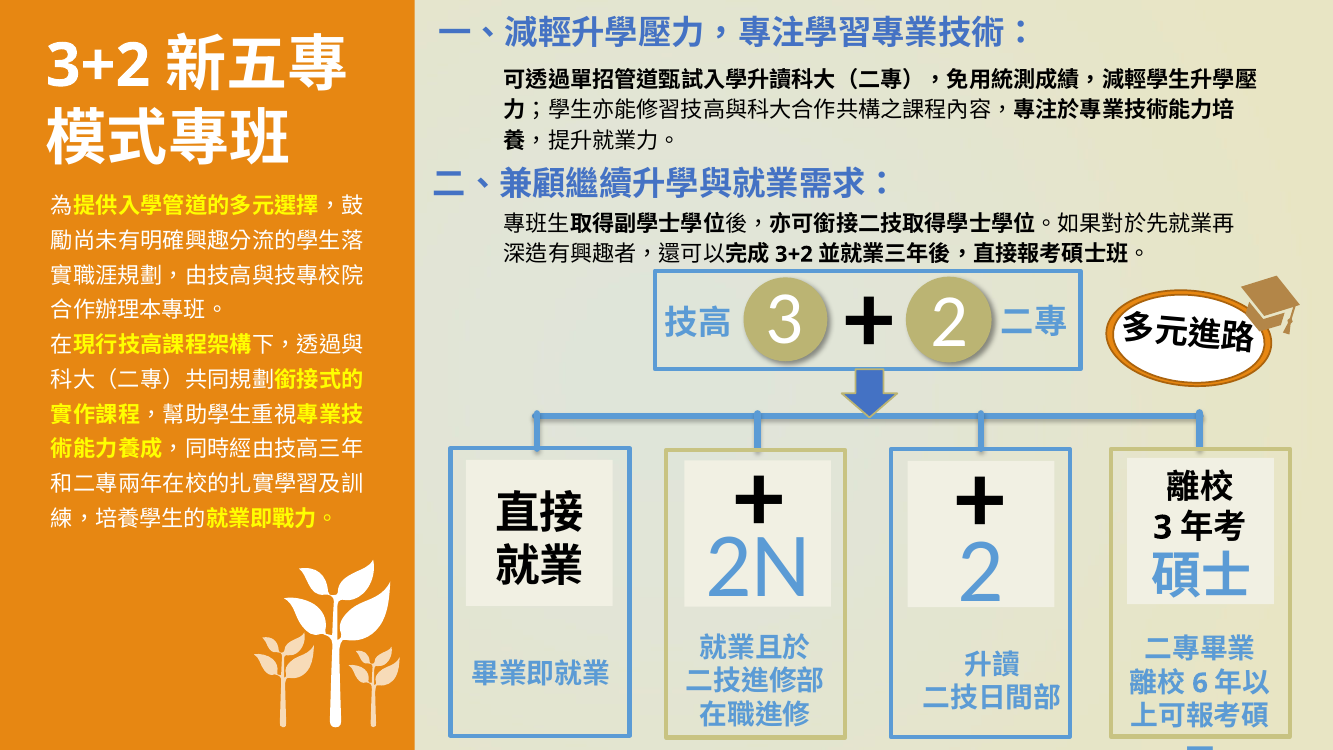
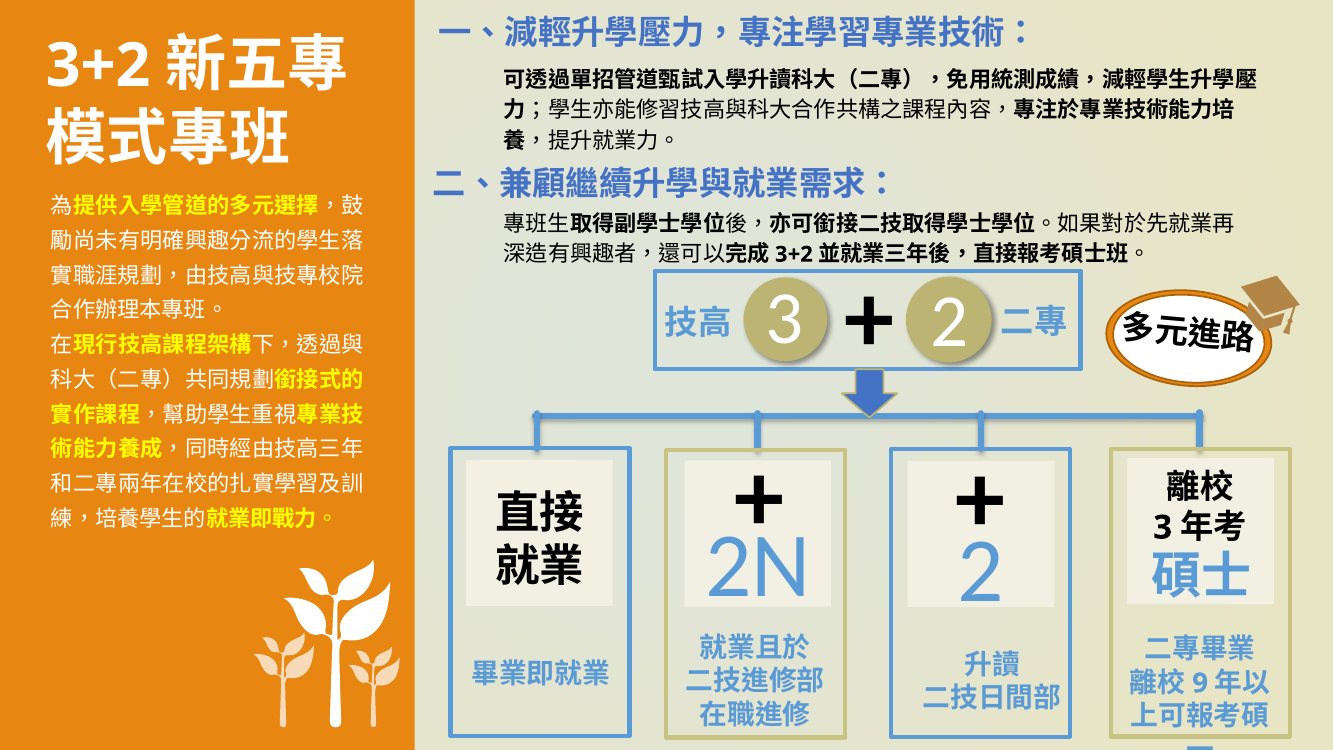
6: 6 -> 9
